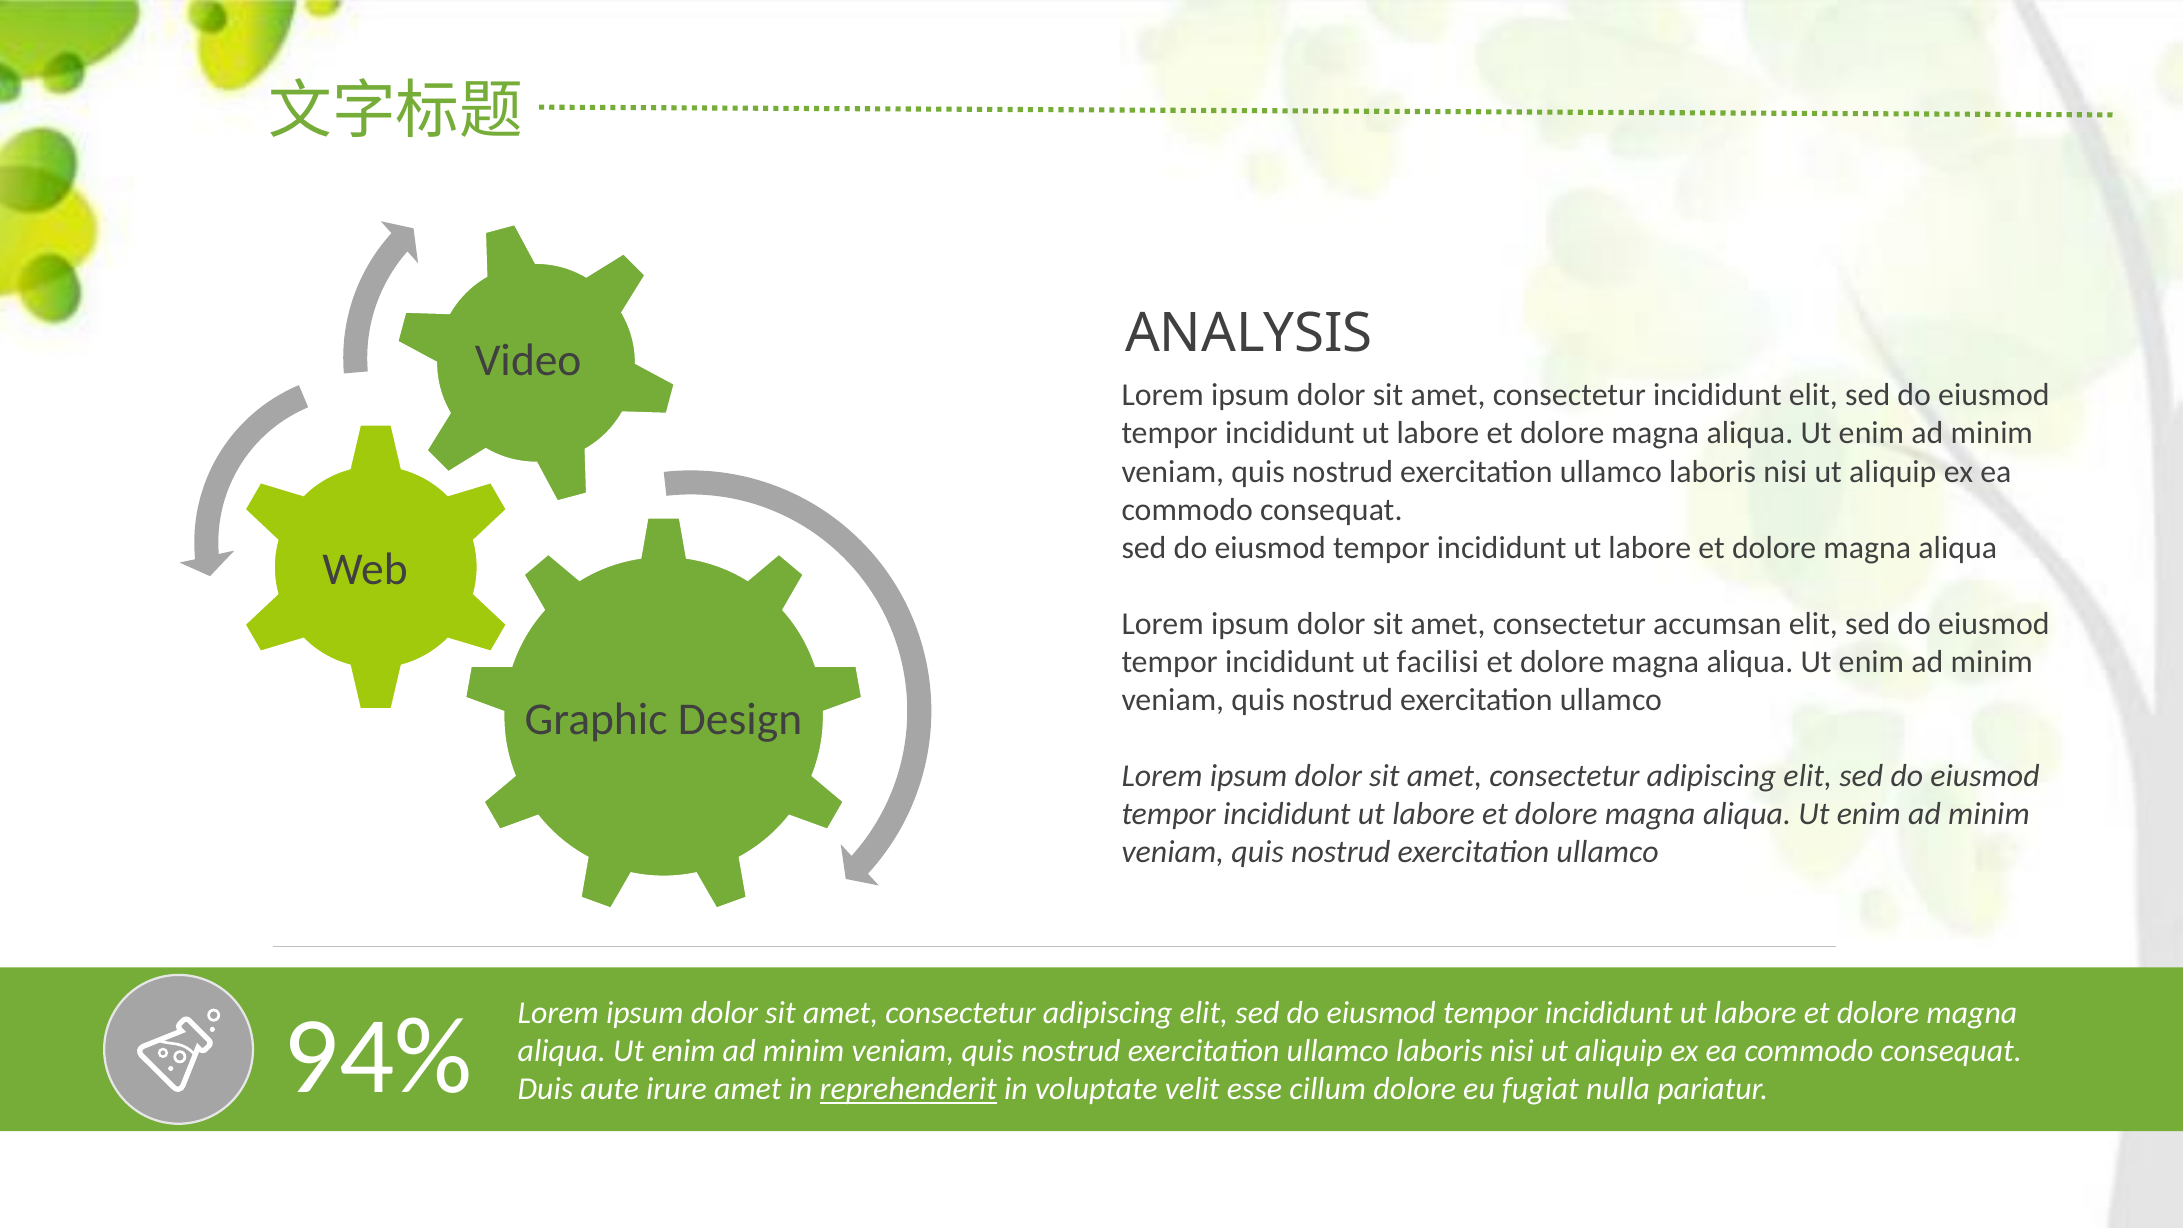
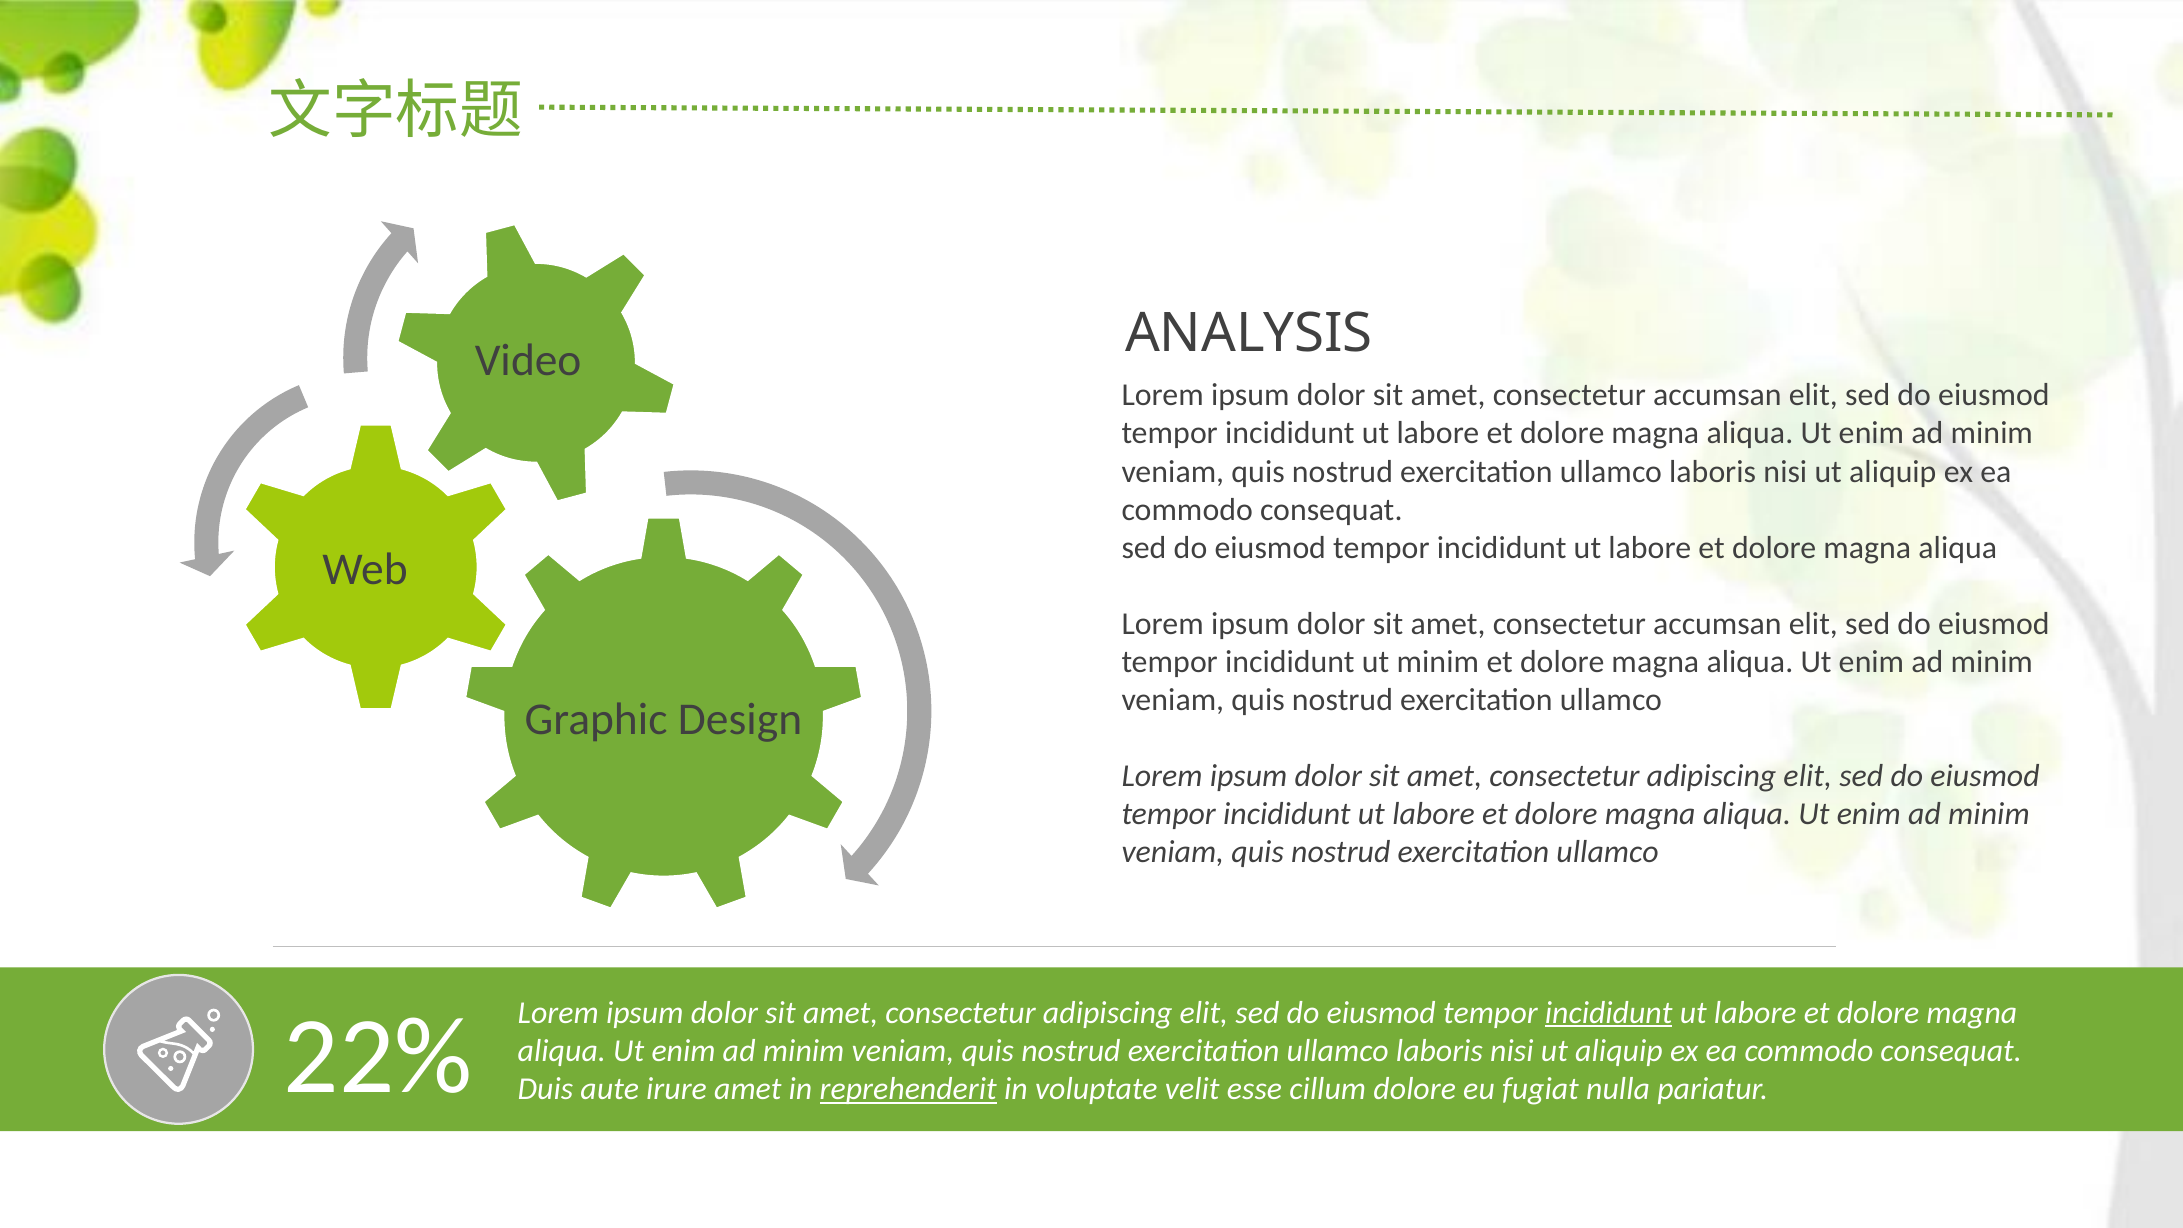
incididunt at (1717, 395): incididunt -> accumsan
ut facilisi: facilisi -> minim
incididunt at (1609, 1013) underline: none -> present
94%: 94% -> 22%
